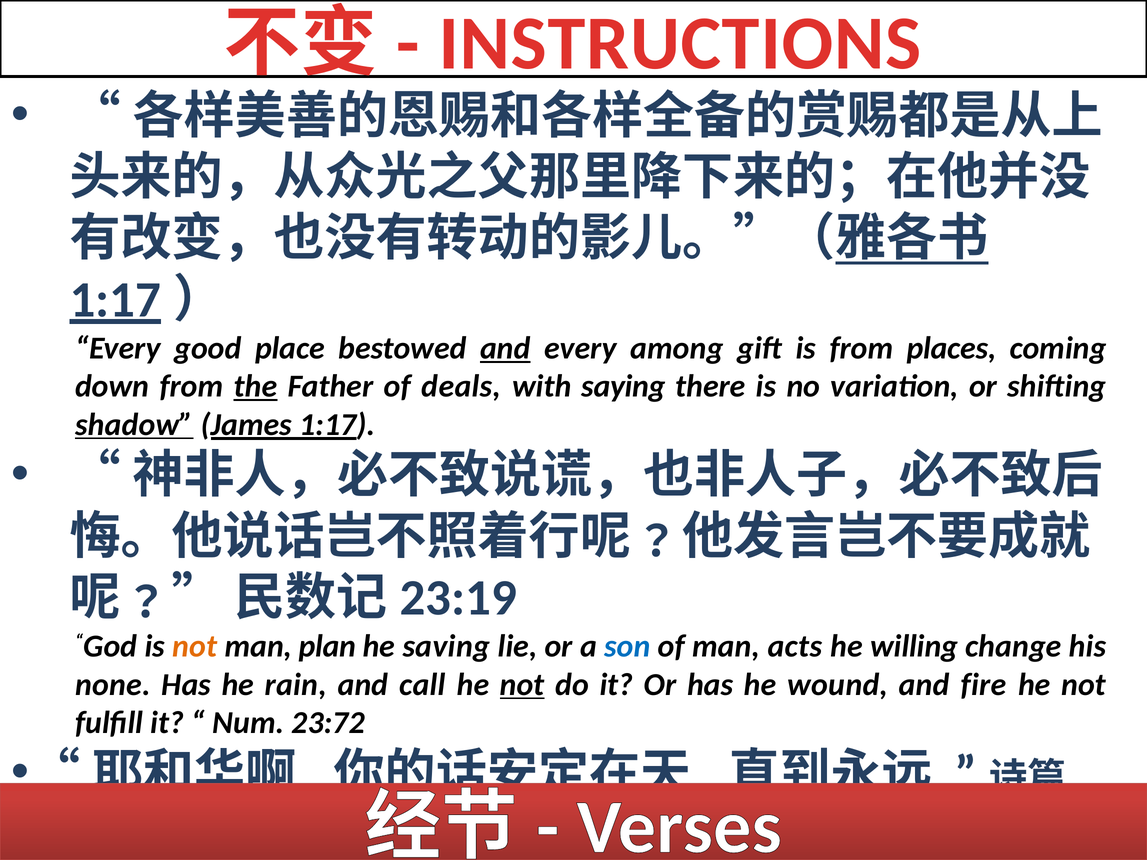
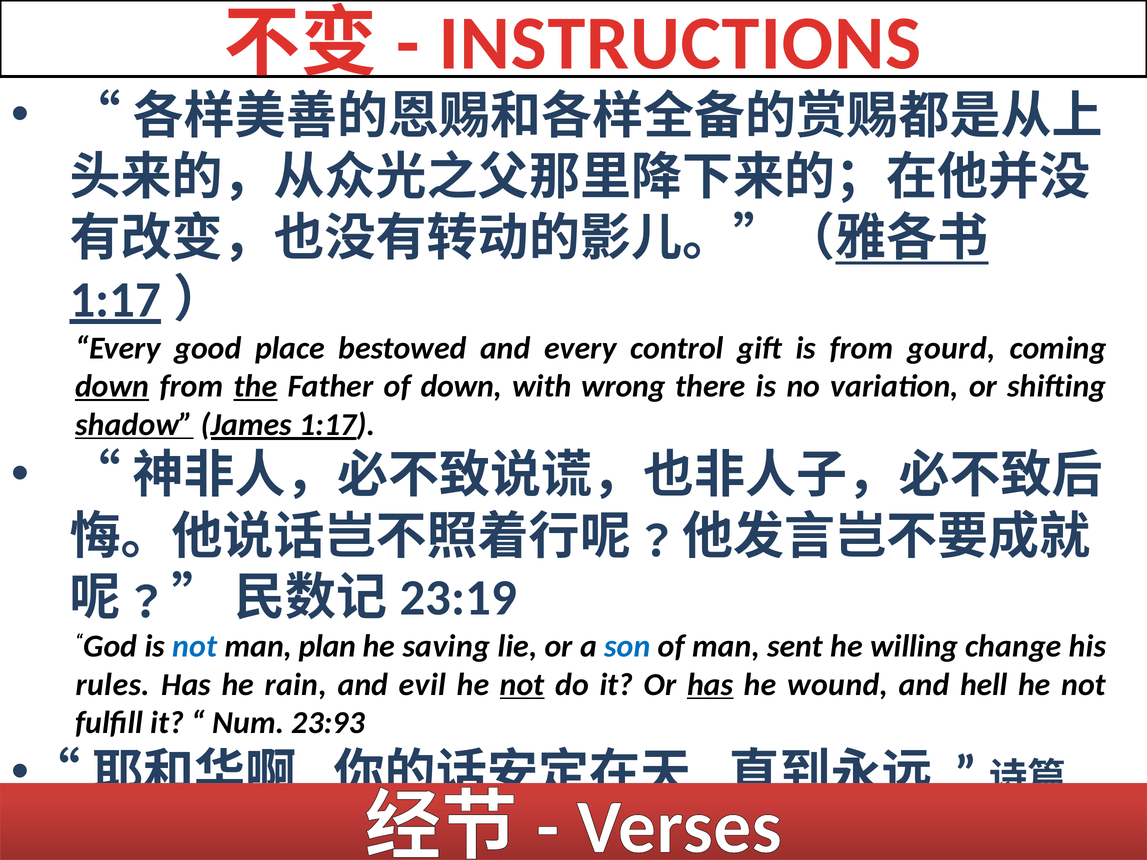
and at (505, 348) underline: present -> none
among: among -> control
places: places -> gourd
down at (112, 386) underline: none -> present
of deals: deals -> down
saying: saying -> wrong
not at (195, 647) colour: orange -> blue
acts: acts -> sent
none: none -> rules
call: call -> evil
has at (710, 685) underline: none -> present
fire: fire -> hell
23:72: 23:72 -> 23:93
